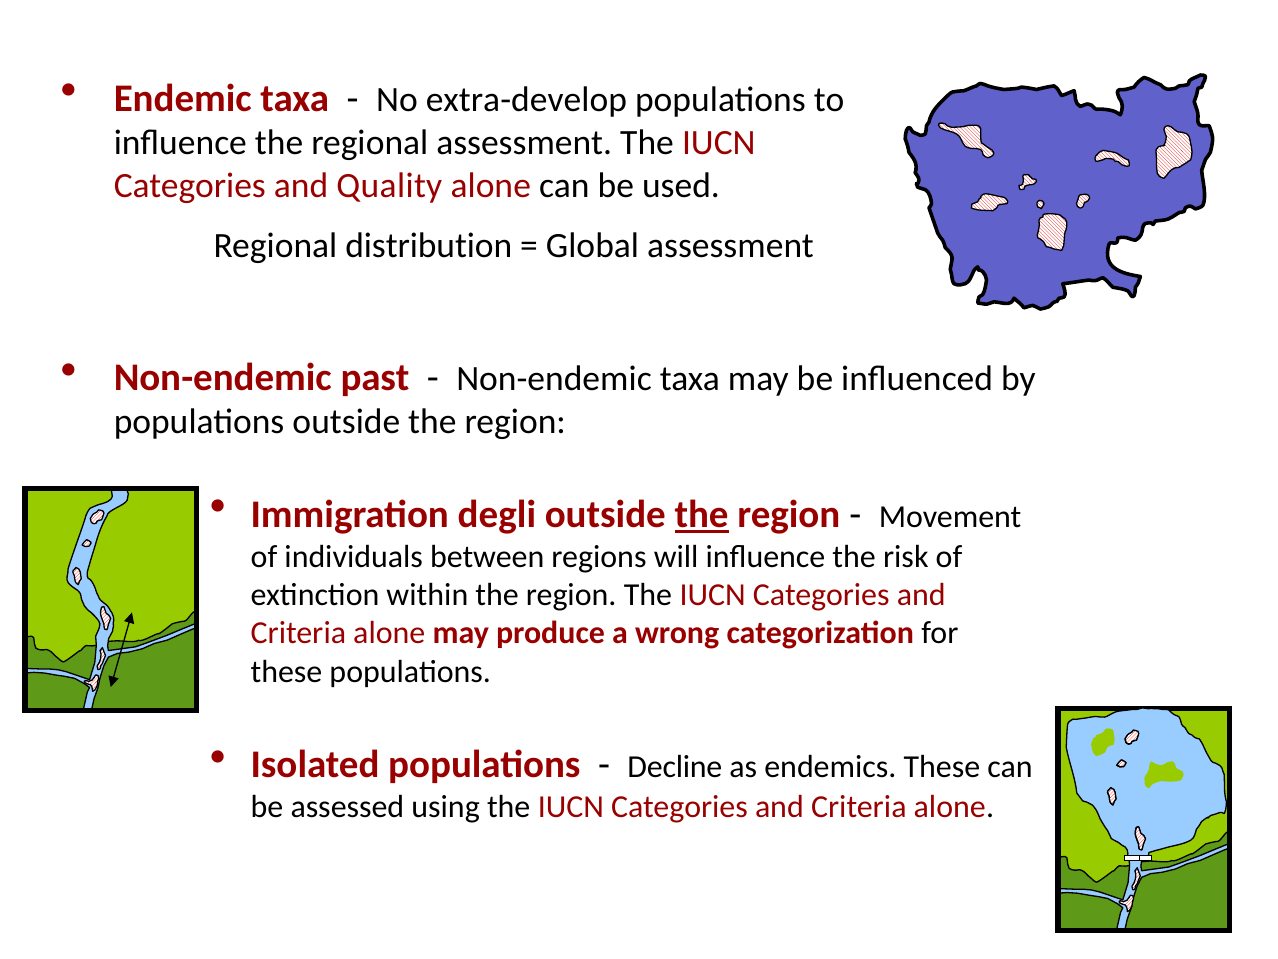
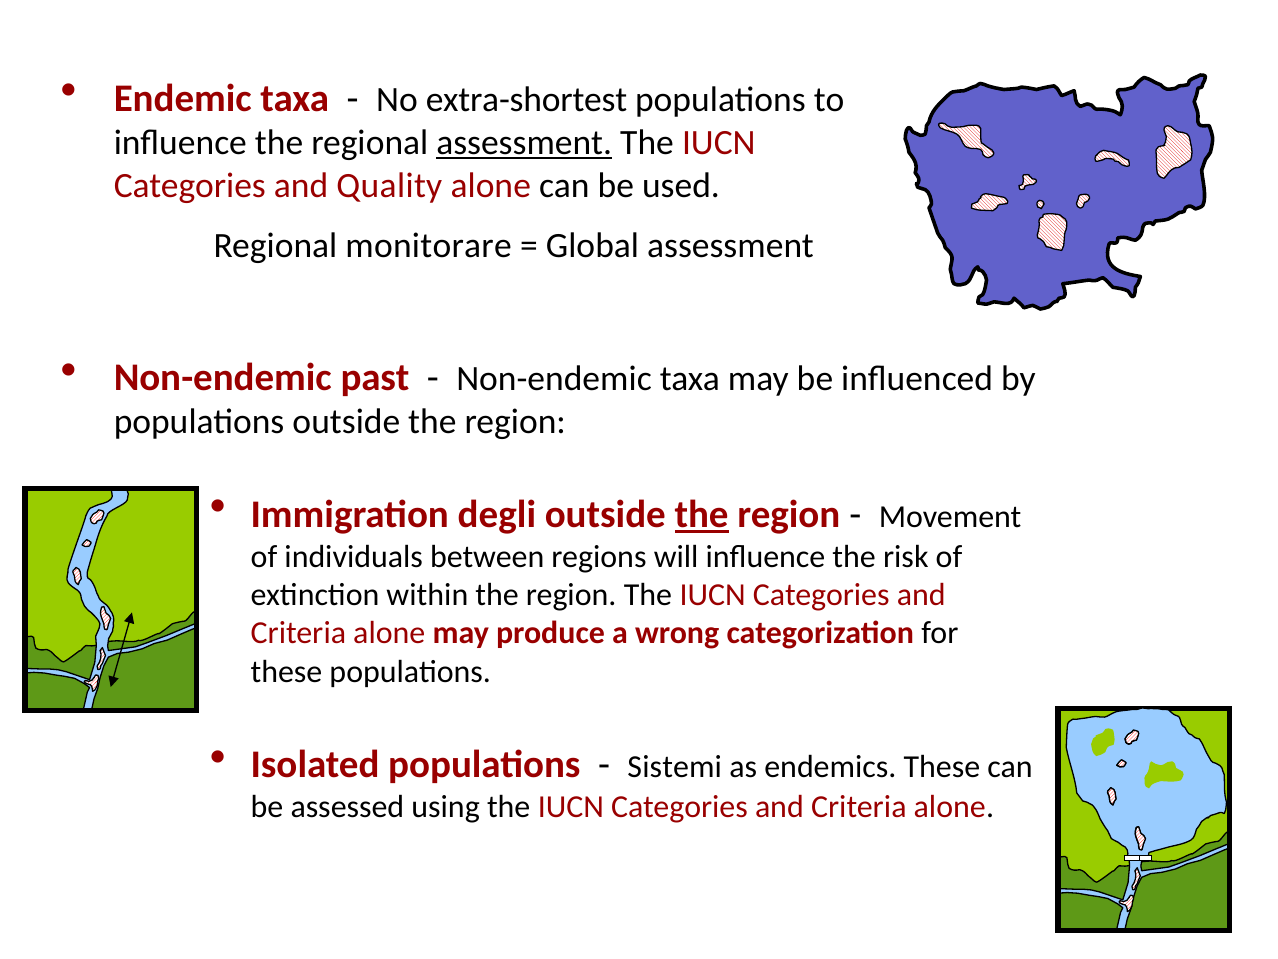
extra-develop: extra-develop -> extra-shortest
assessment at (524, 143) underline: none -> present
distribution: distribution -> monitorare
Decline: Decline -> Sistemi
